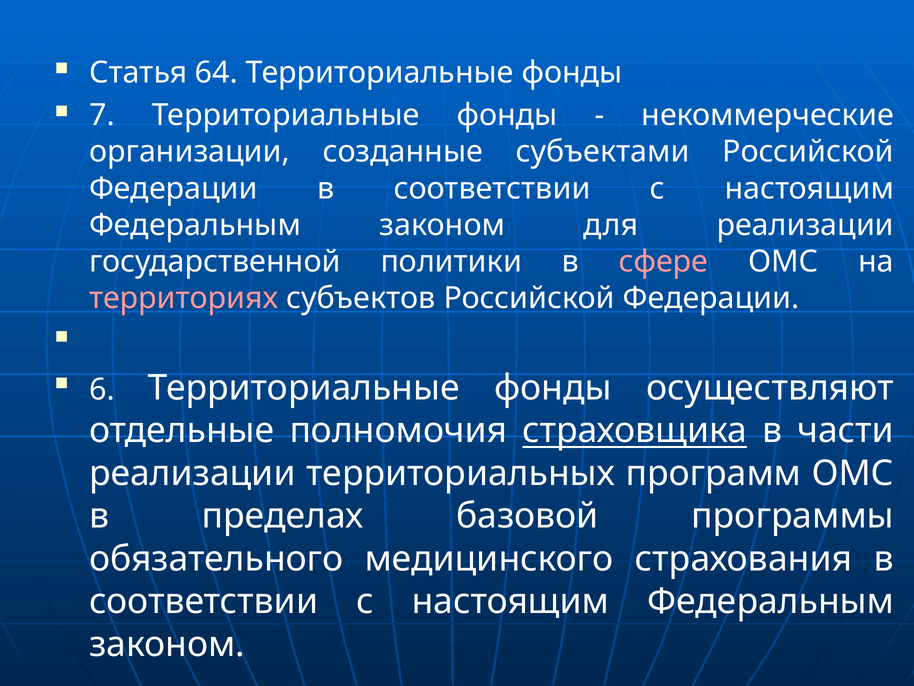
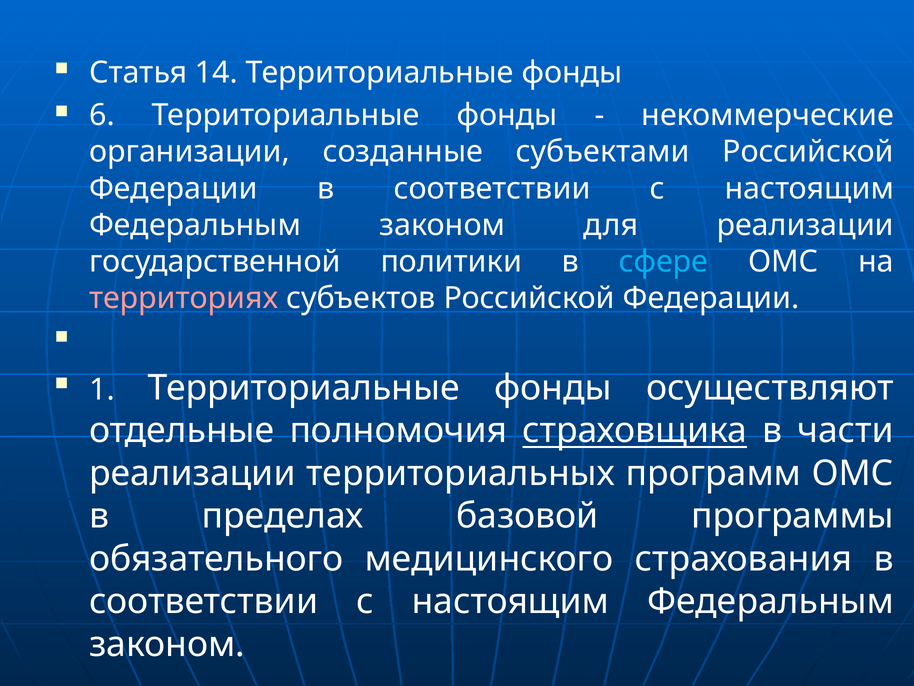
64: 64 -> 14
7: 7 -> 6
сфере colour: pink -> light blue
6: 6 -> 1
